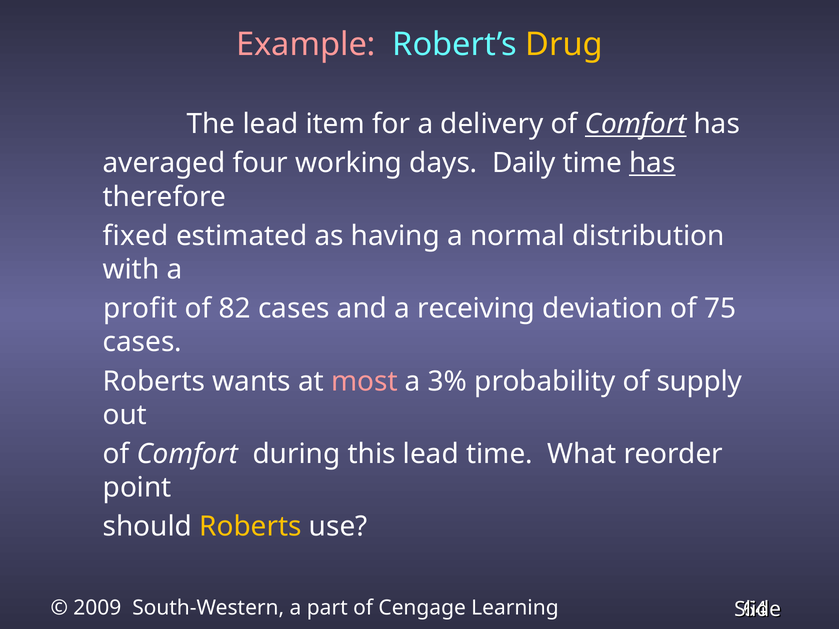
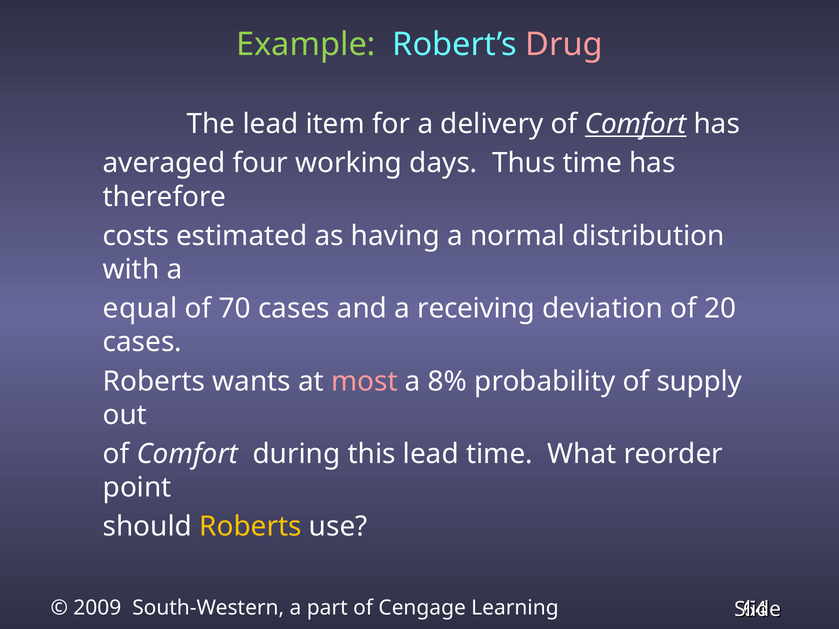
Example colour: pink -> light green
Drug colour: yellow -> pink
Daily: Daily -> Thus
has at (652, 163) underline: present -> none
fixed: fixed -> costs
profit: profit -> equal
82: 82 -> 70
75: 75 -> 20
3%: 3% -> 8%
